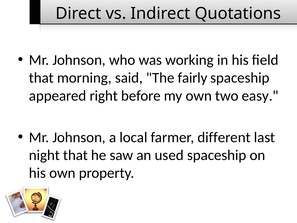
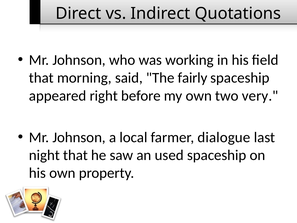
easy: easy -> very
different: different -> dialogue
